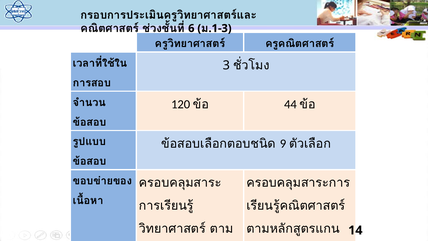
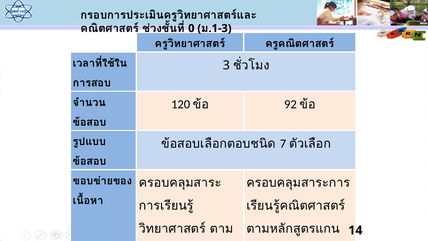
6: 6 -> 0
44: 44 -> 92
9: 9 -> 7
